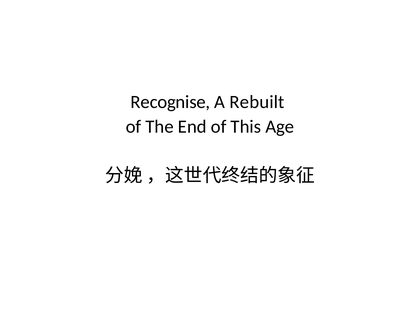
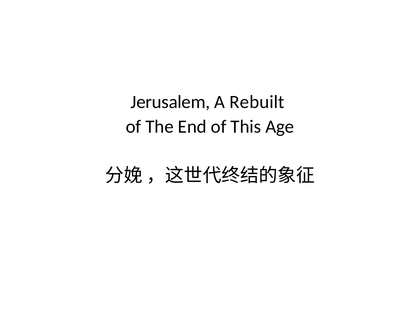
Recognise: Recognise -> Jerusalem
